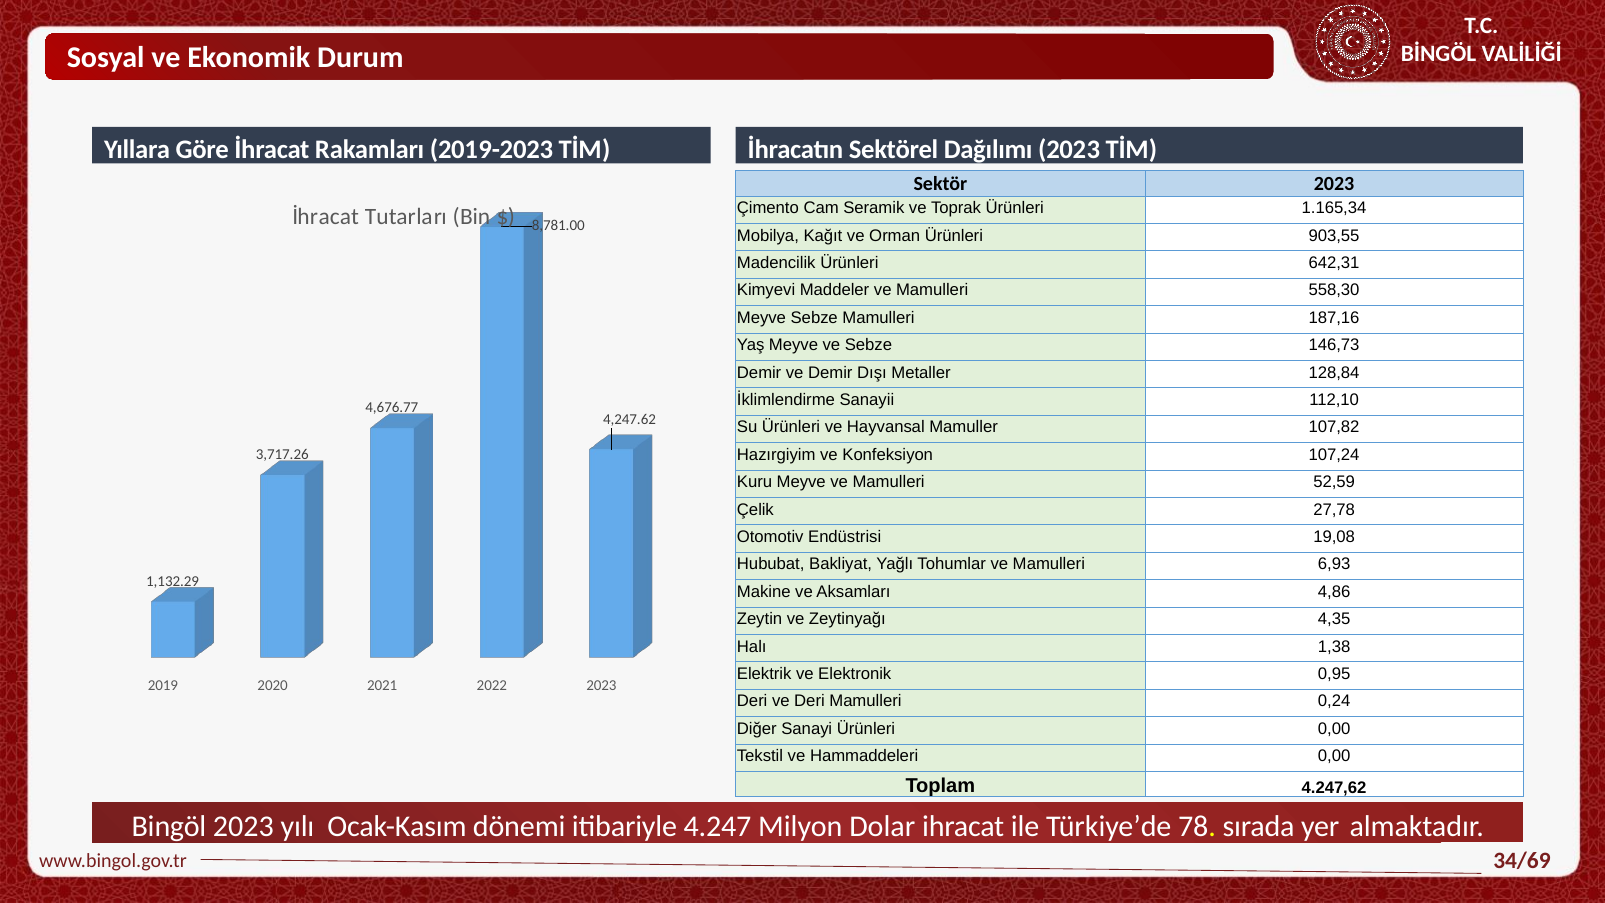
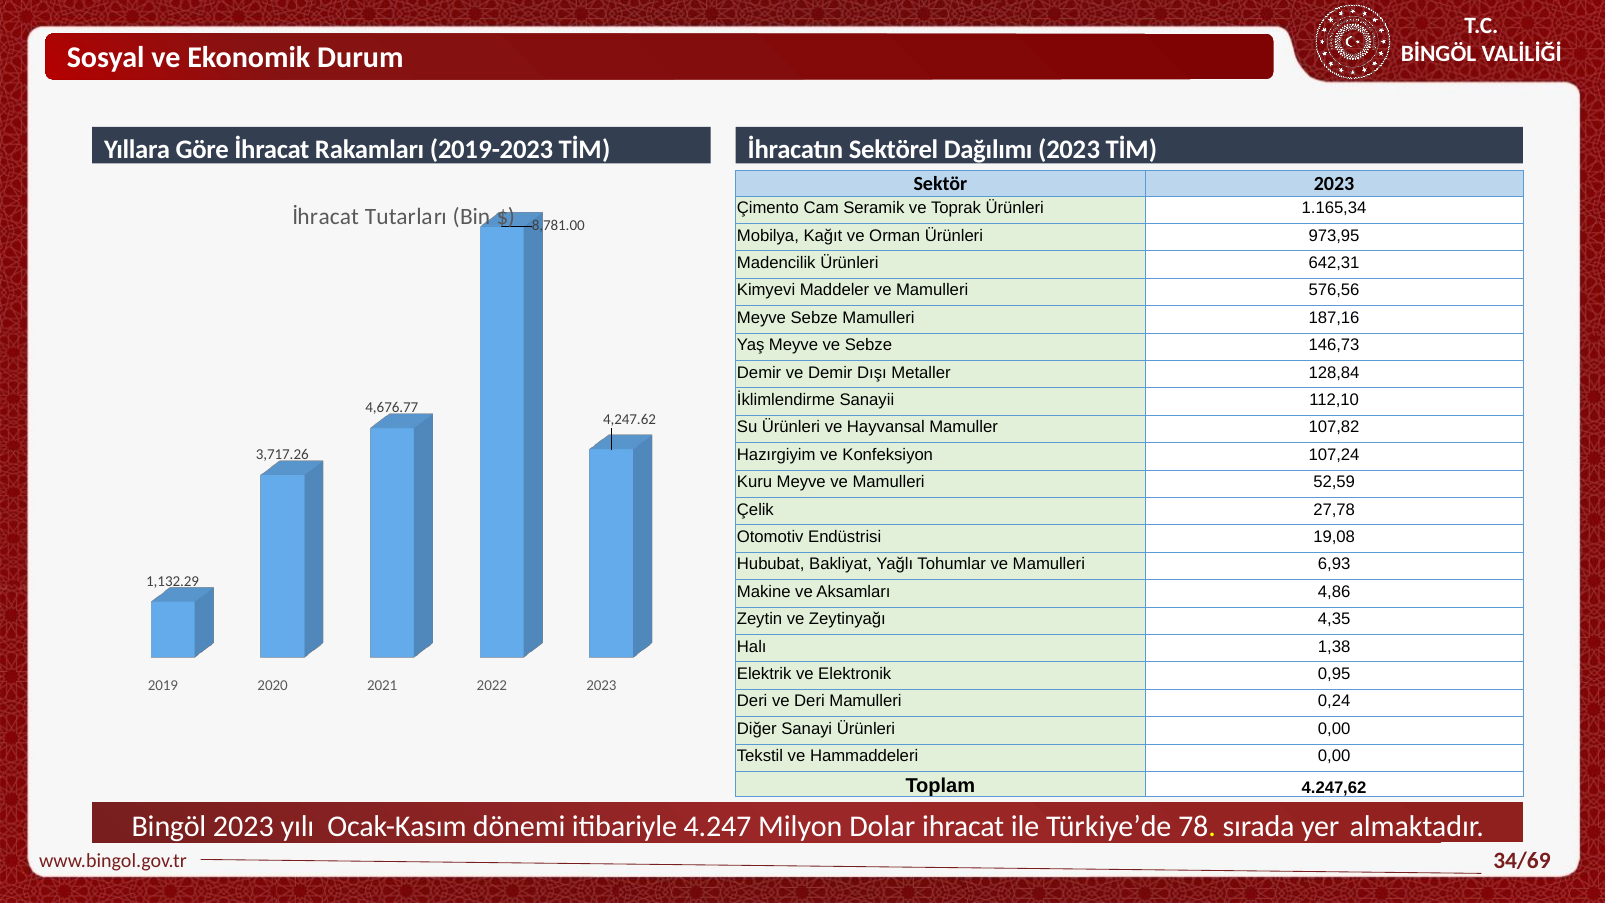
903,55: 903,55 -> 973,95
558,30: 558,30 -> 576,56
